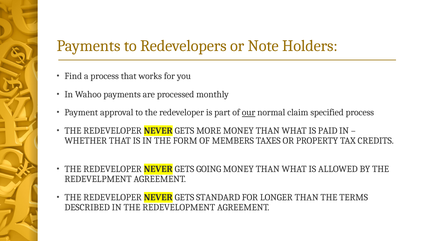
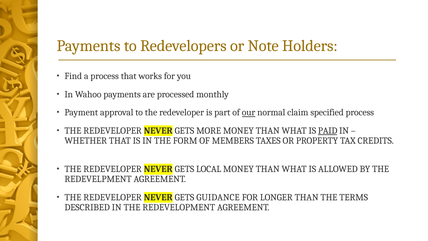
PAID underline: none -> present
GOING: GOING -> LOCAL
STANDARD: STANDARD -> GUIDANCE
